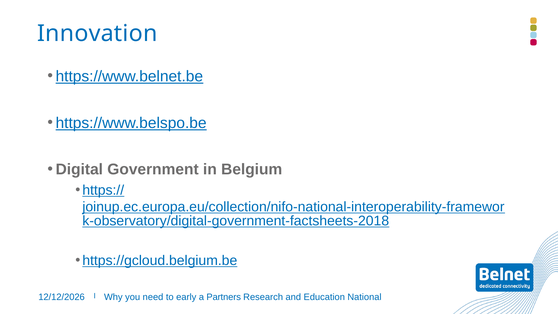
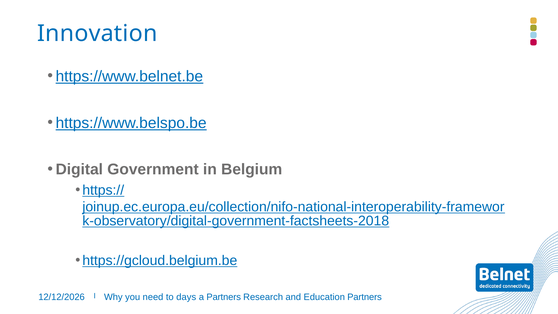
early: early -> days
Education National: National -> Partners
